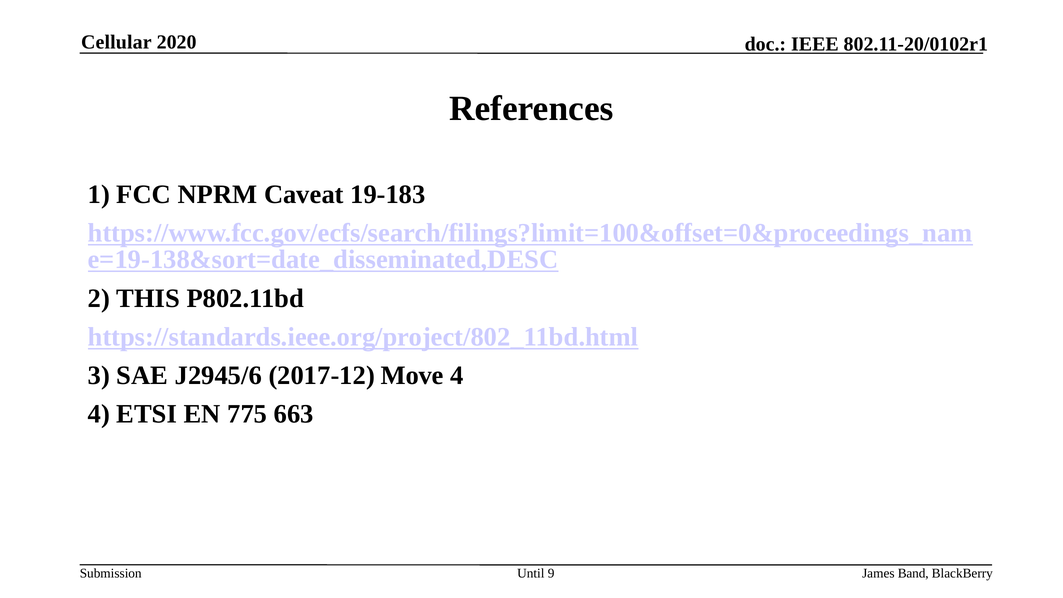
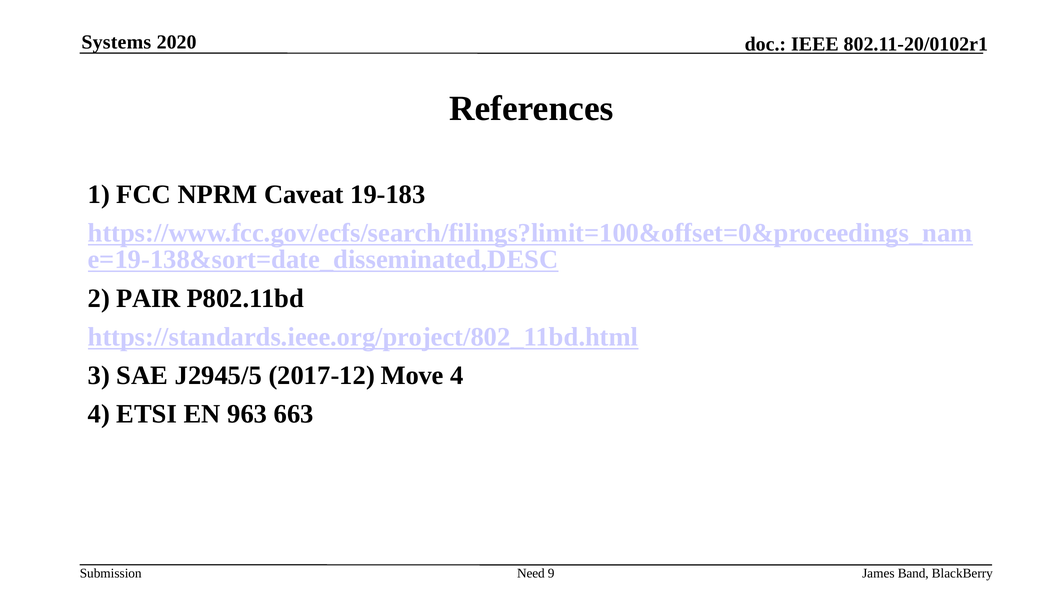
Cellular: Cellular -> Systems
THIS: THIS -> PAIR
J2945/6: J2945/6 -> J2945/5
775: 775 -> 963
Until: Until -> Need
